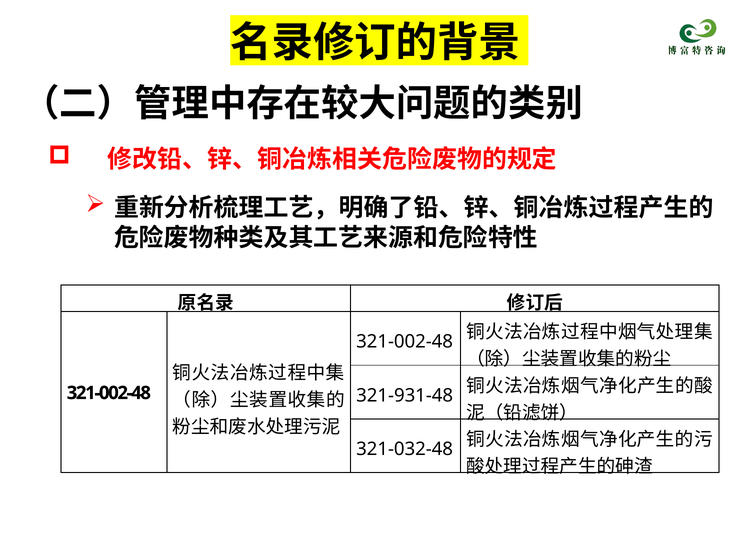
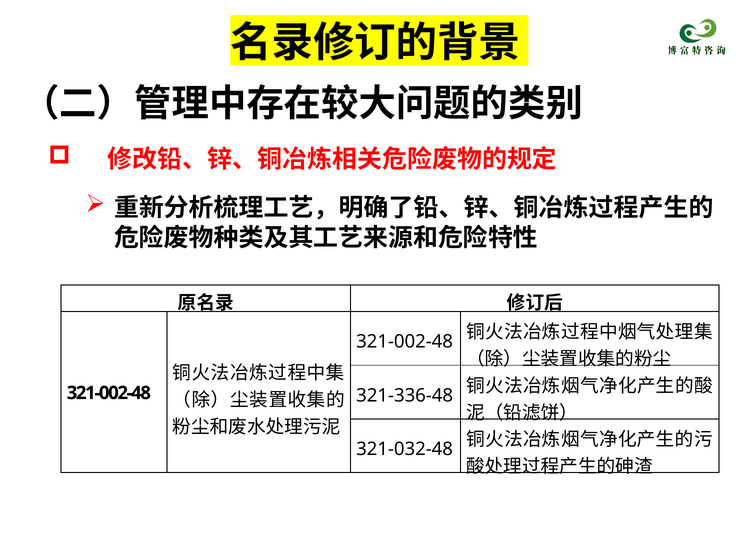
321-931-48: 321-931-48 -> 321-336-48
